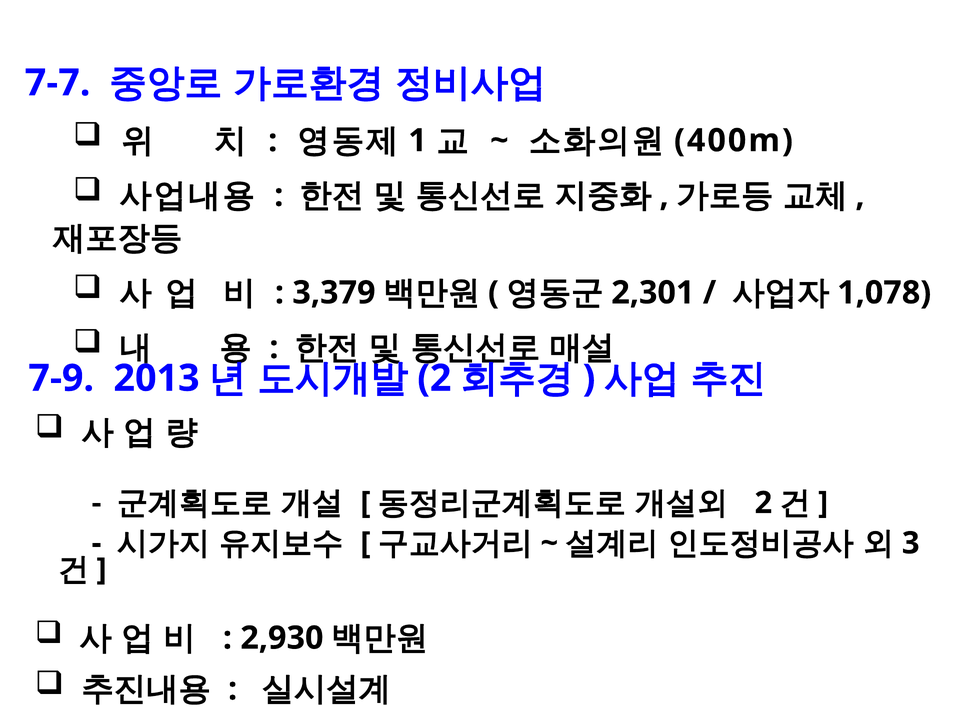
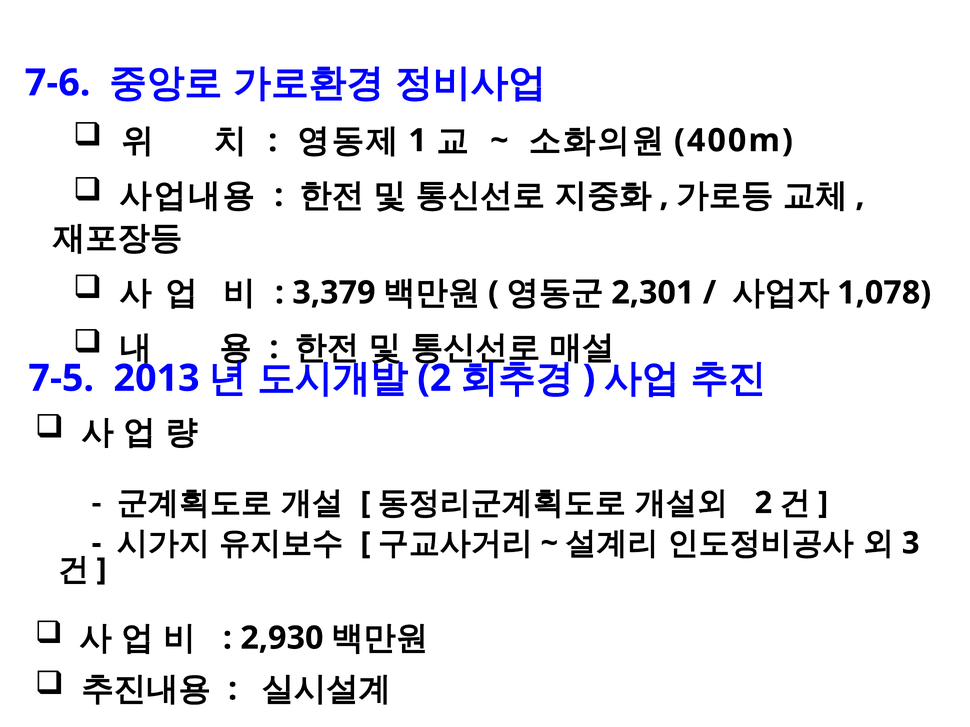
7-7: 7-7 -> 7-6
7-9: 7-9 -> 7-5
